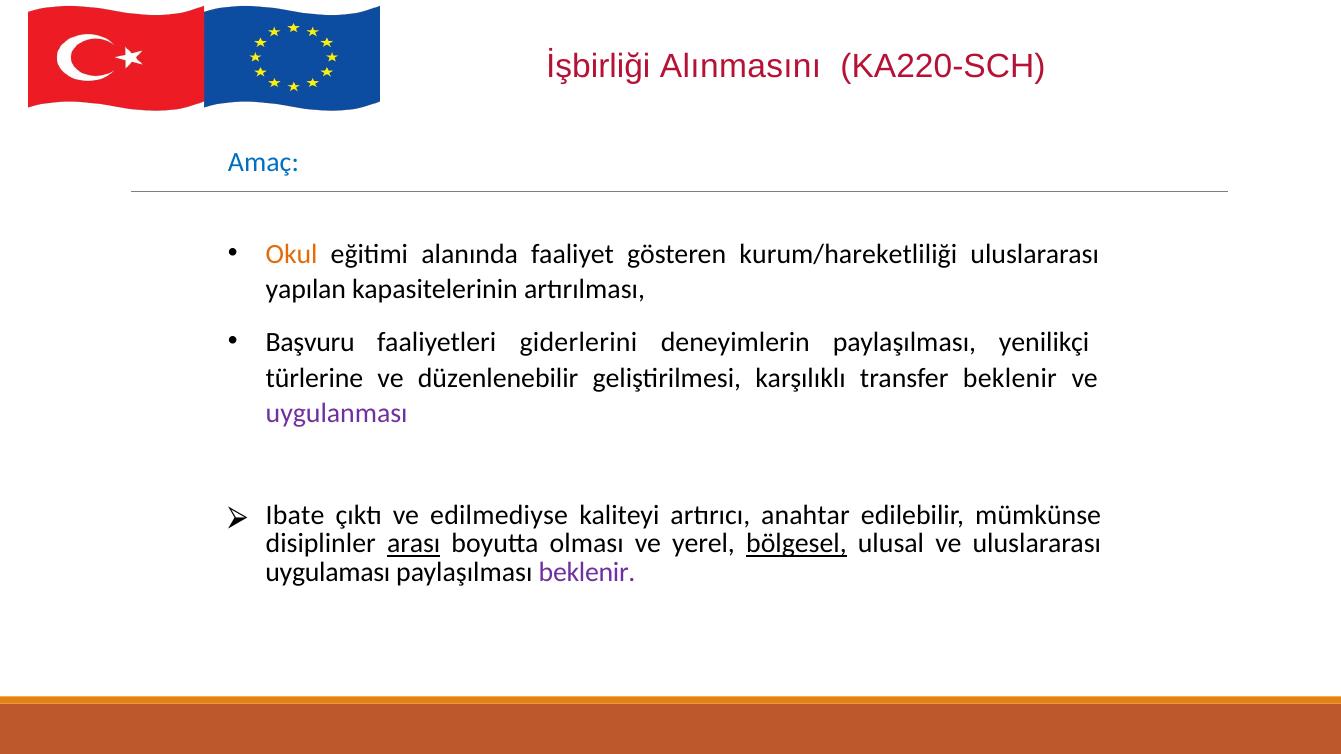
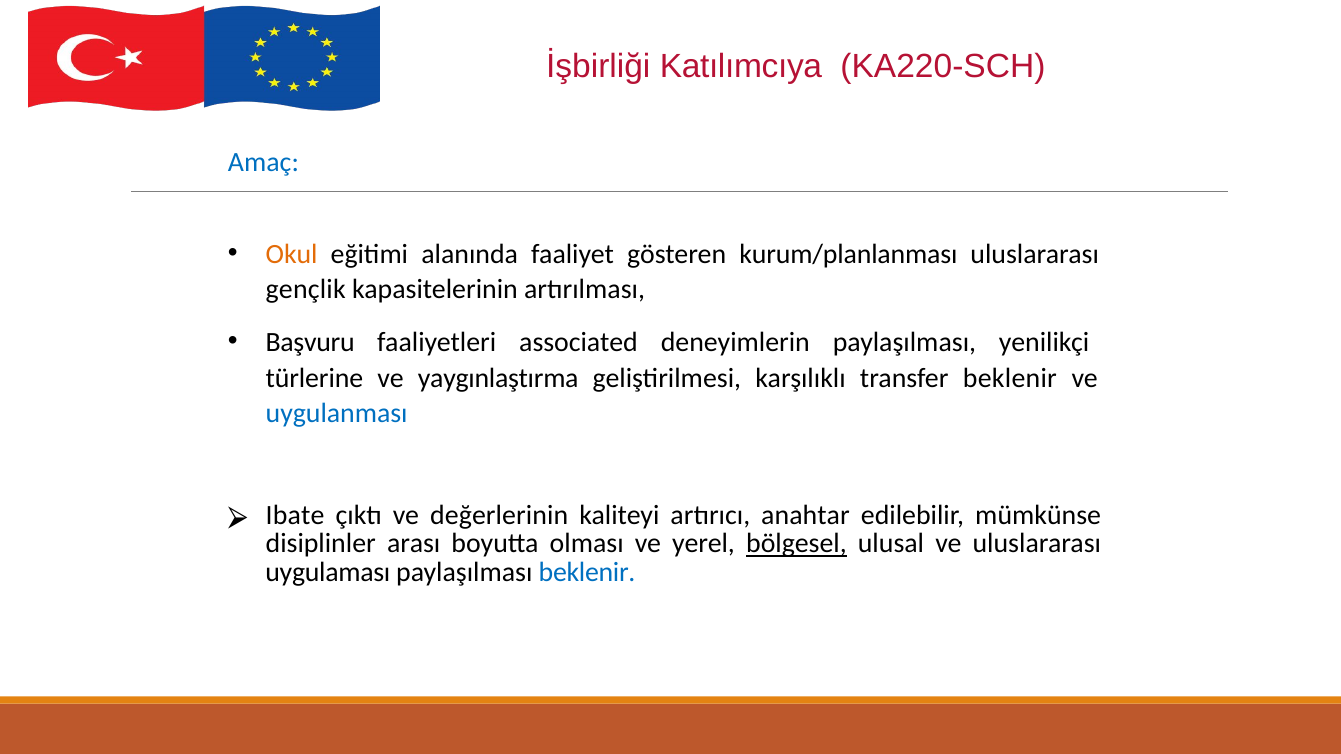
Alınmasını: Alınmasını -> Katılımcıya
kurum/hareketliliği: kurum/hareketliliği -> kurum/planlanması
yapılan: yapılan -> gençlik
giderlerini: giderlerini -> associated
düzenlenebilir: düzenlenebilir -> yaygınlaştırma
uygulanması colour: purple -> blue
edilmediyse: edilmediyse -> değerlerinin
arası underline: present -> none
beklenir at (587, 573) colour: purple -> blue
